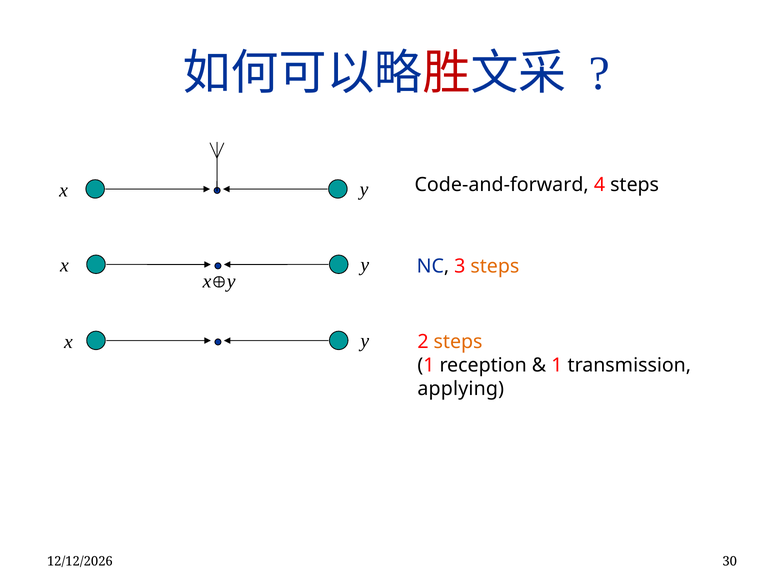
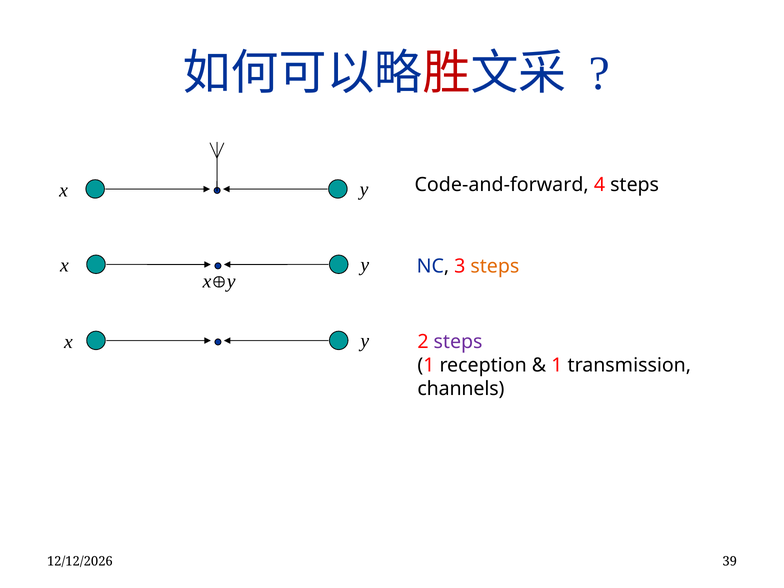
steps at (458, 342) colour: orange -> purple
applying: applying -> channels
30: 30 -> 39
